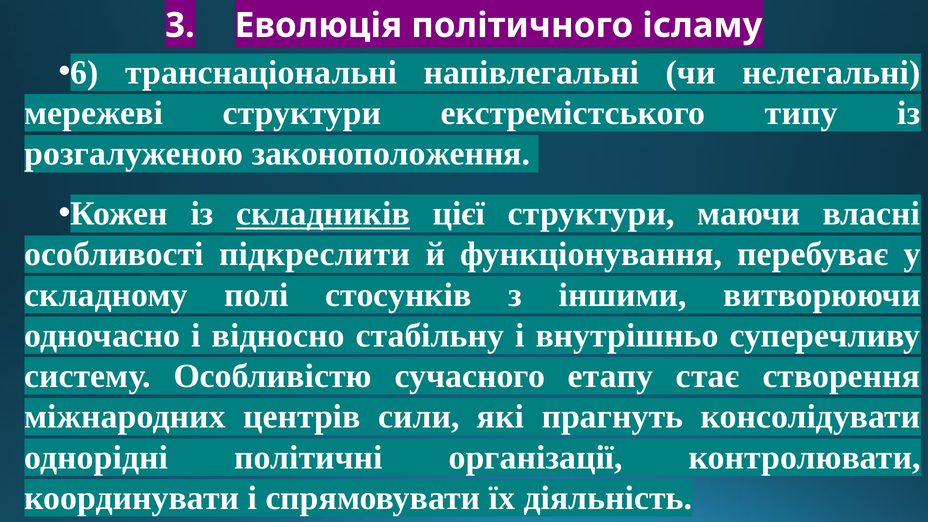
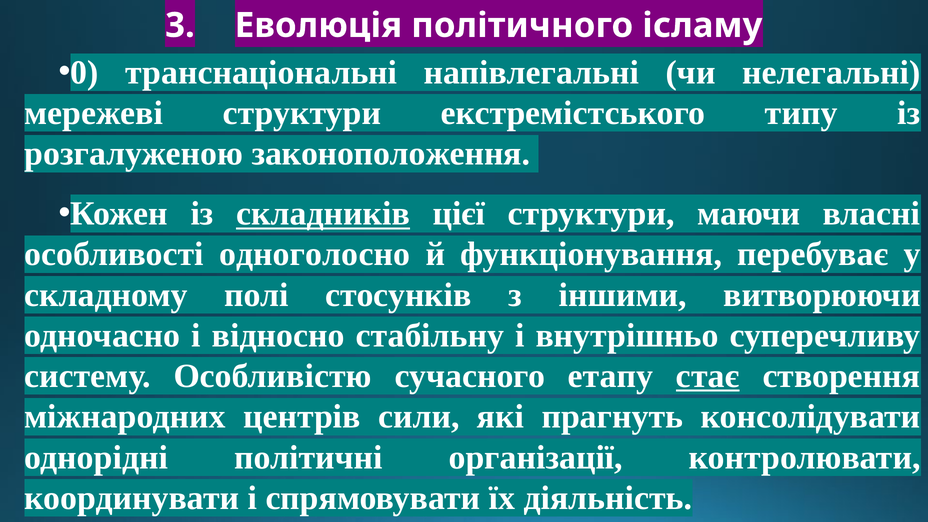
6: 6 -> 0
підкреслити: підкреслити -> одноголосно
стає underline: none -> present
